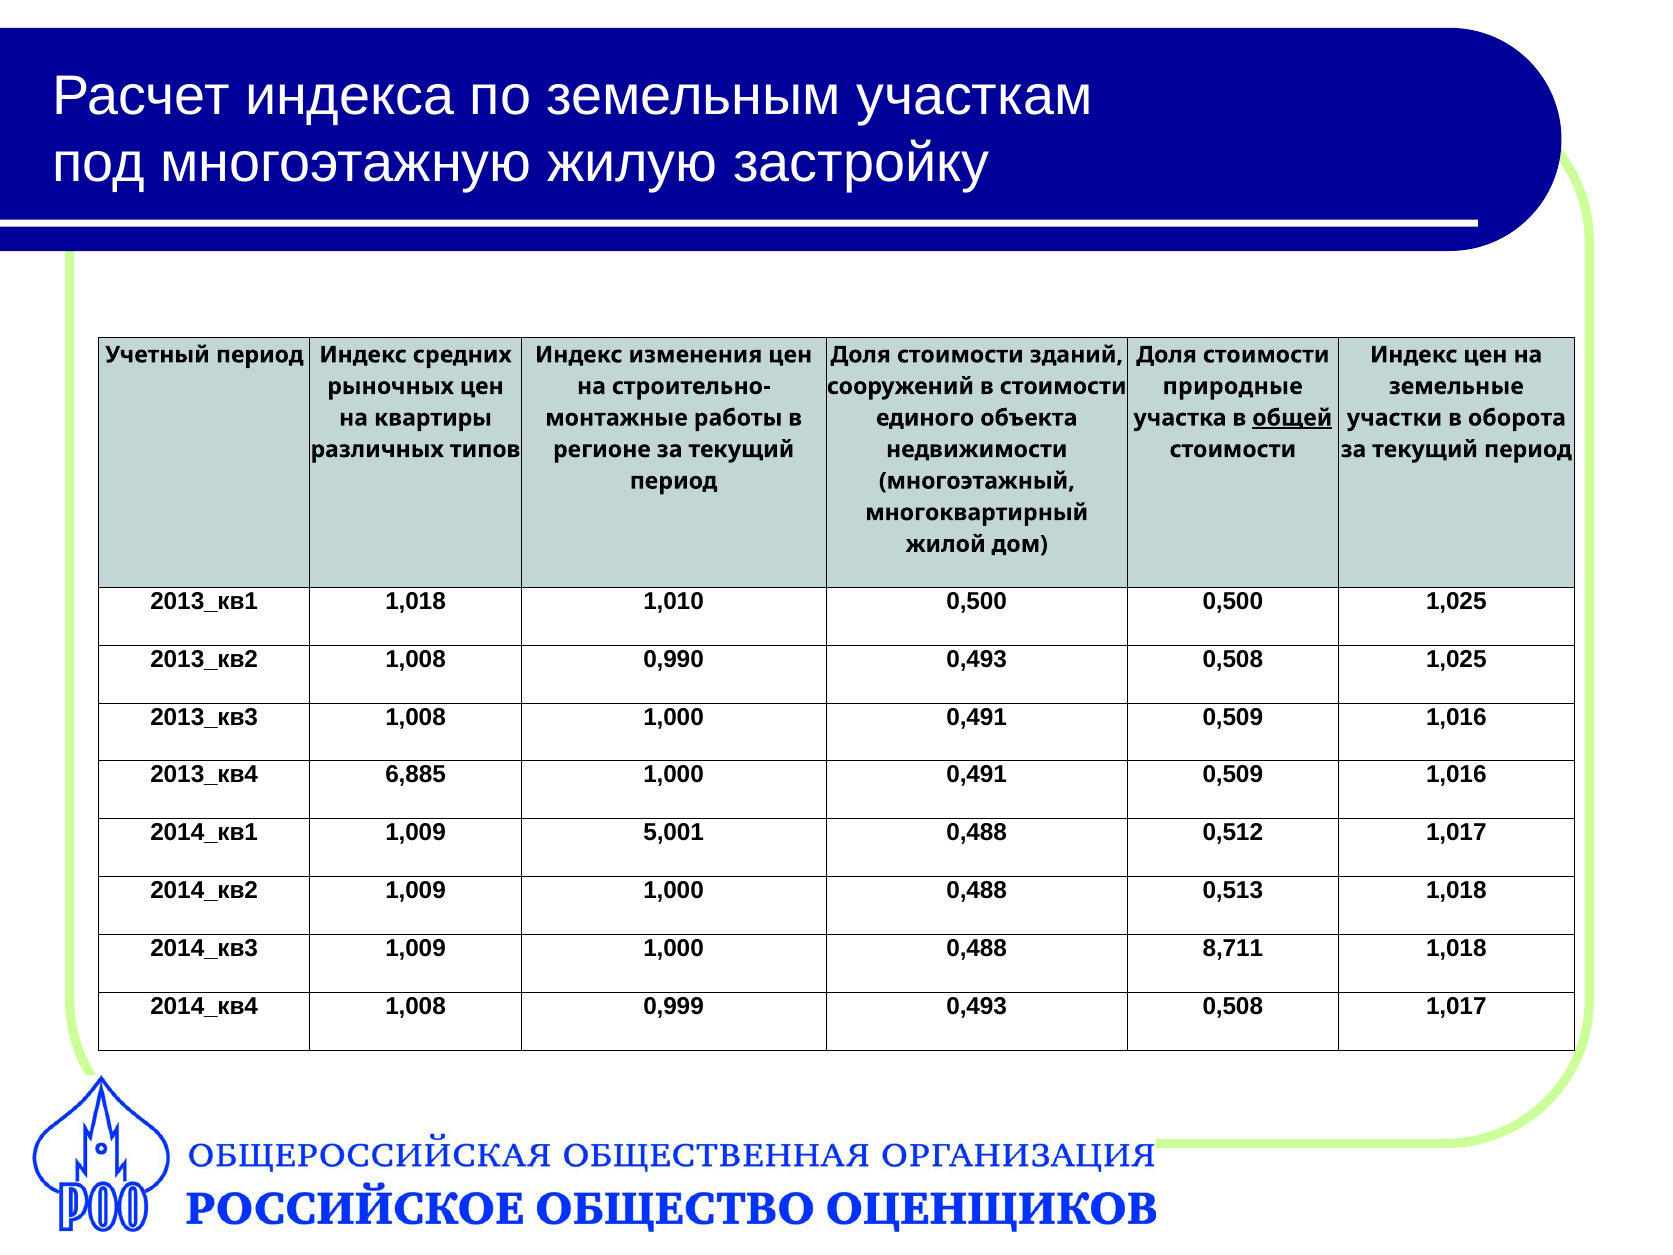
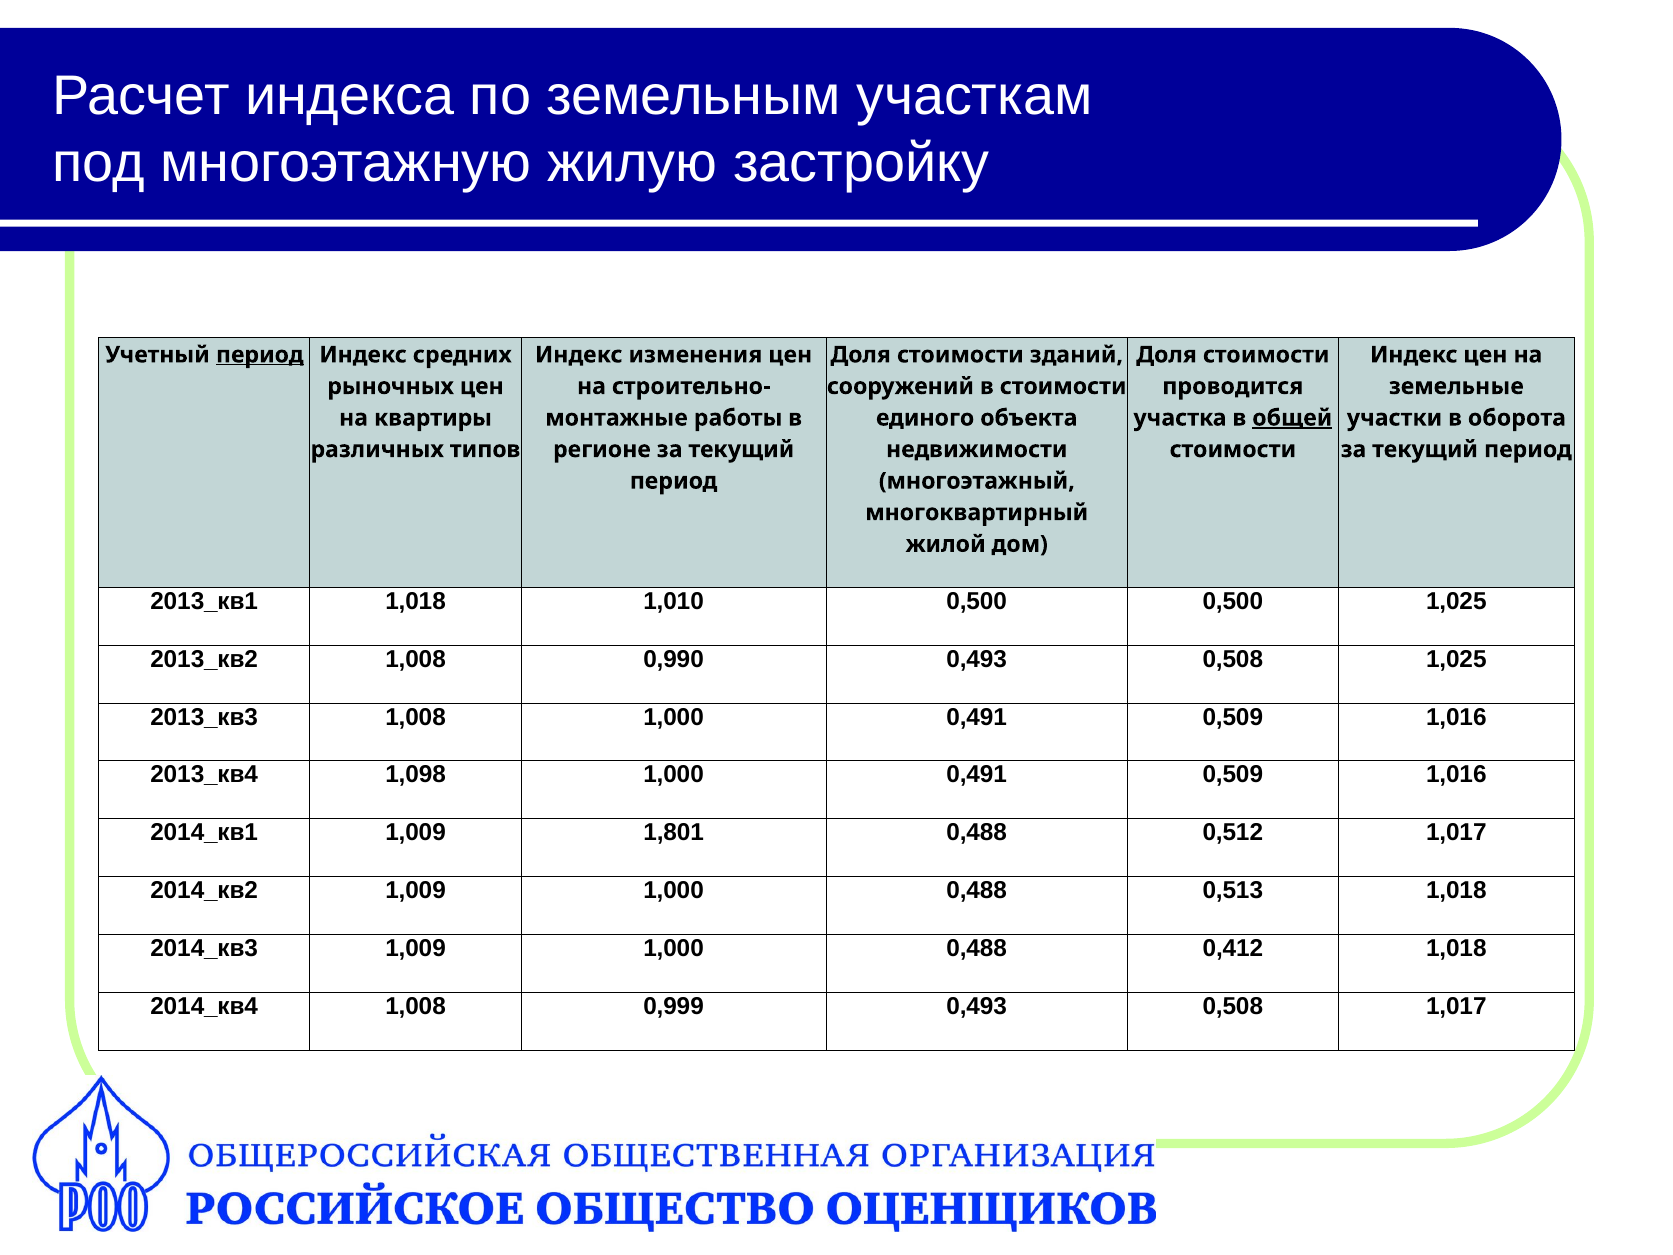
период at (260, 355) underline: none -> present
природные: природные -> проводится
6,885: 6,885 -> 1,098
5,001: 5,001 -> 1,801
8,711: 8,711 -> 0,412
